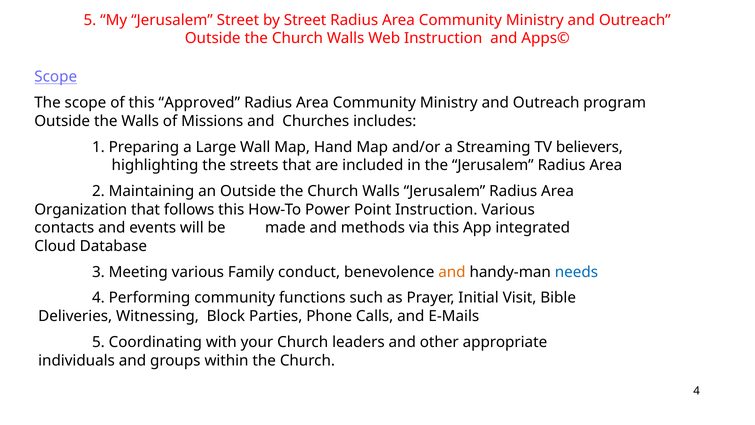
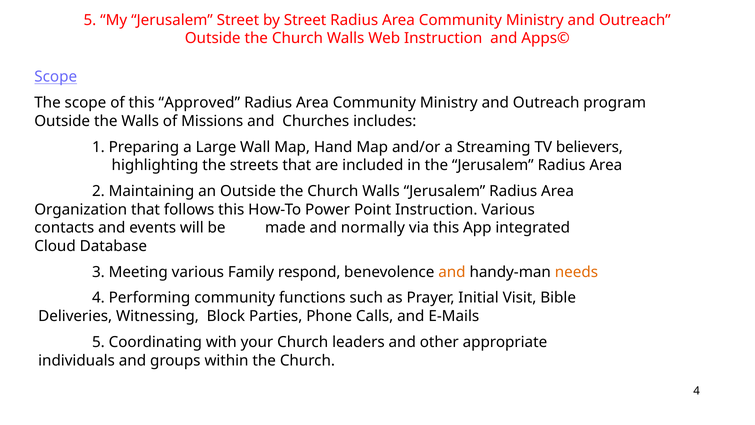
methods: methods -> normally
conduct: conduct -> respond
needs colour: blue -> orange
